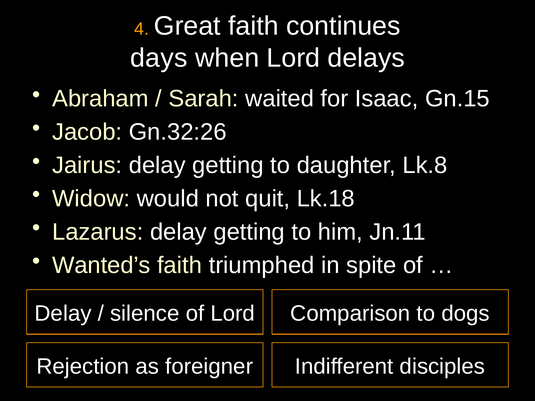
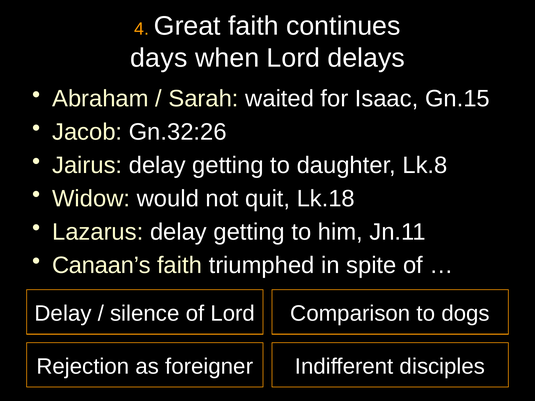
Wanted’s: Wanted’s -> Canaan’s
